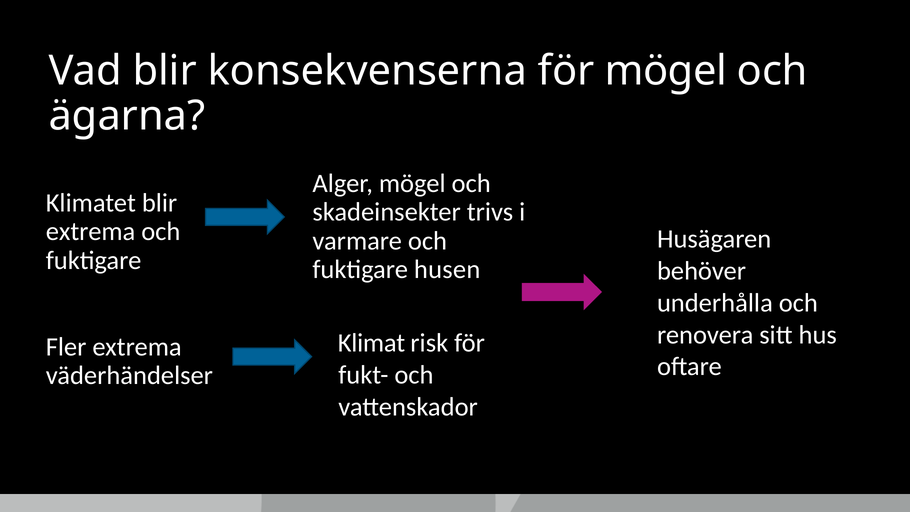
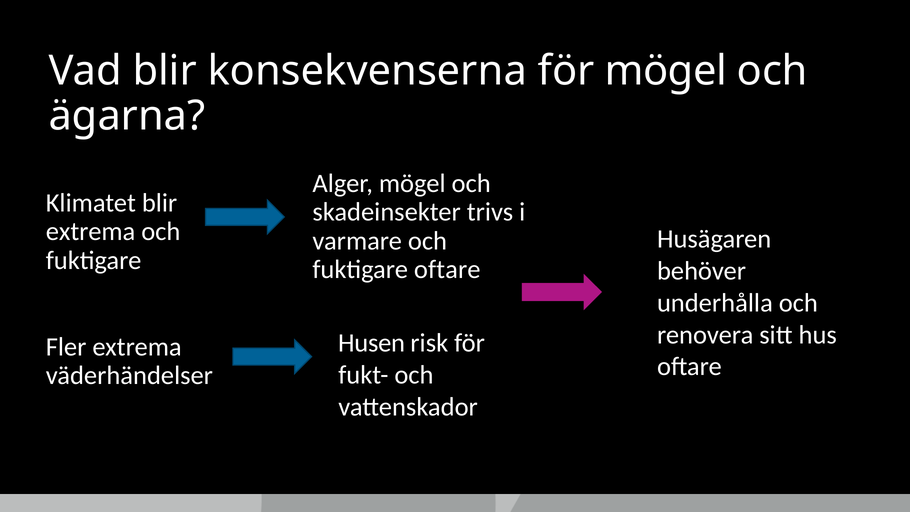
fuktigare husen: husen -> oftare
Klimat: Klimat -> Husen
